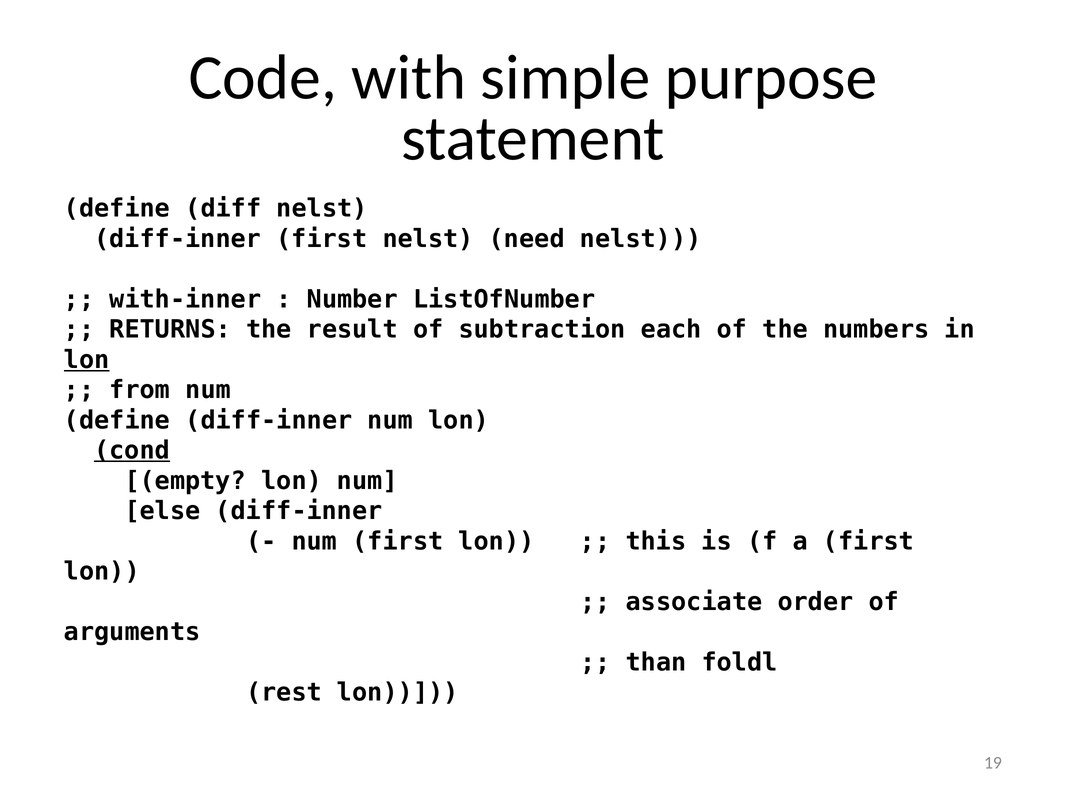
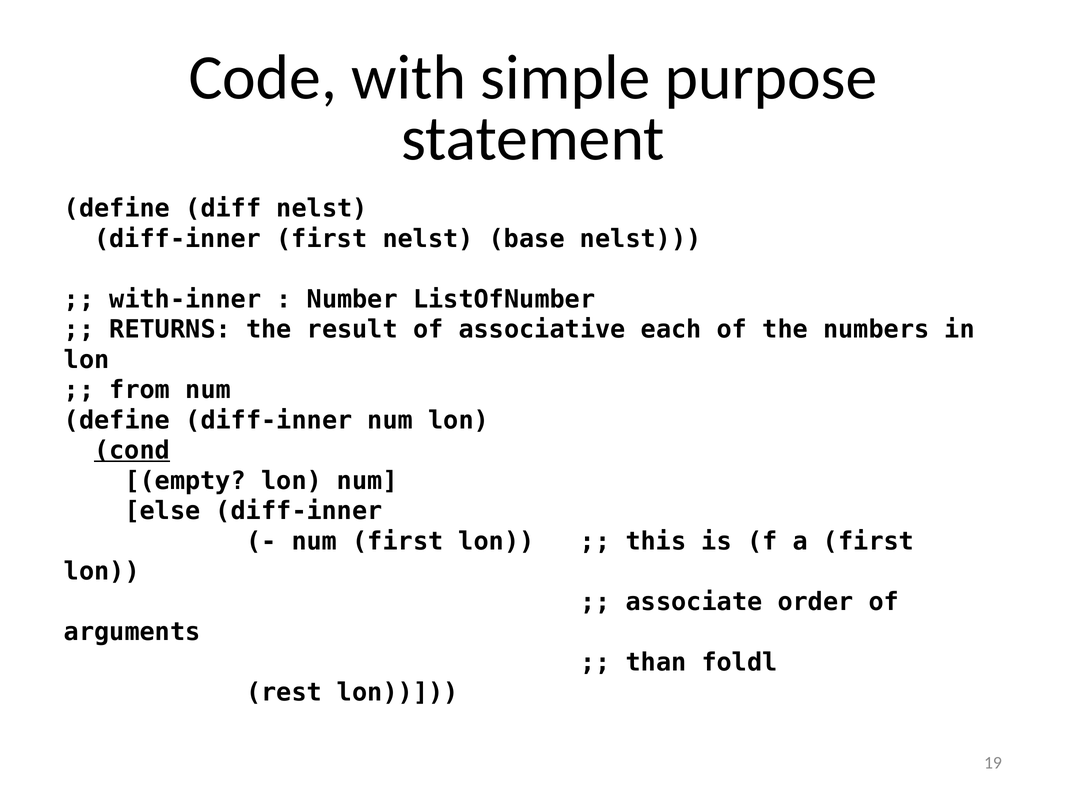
need: need -> base
subtraction: subtraction -> associative
lon at (87, 360) underline: present -> none
